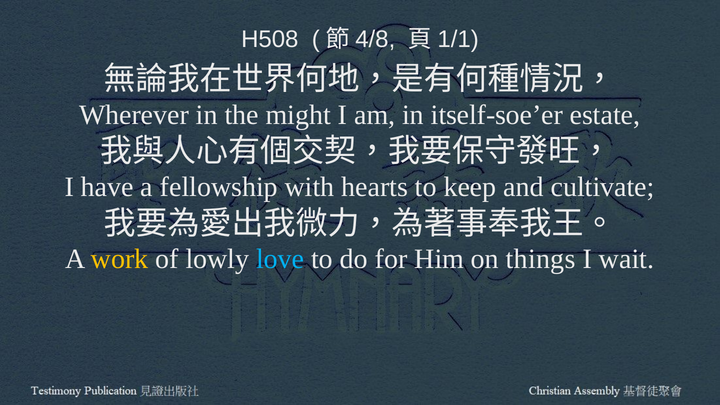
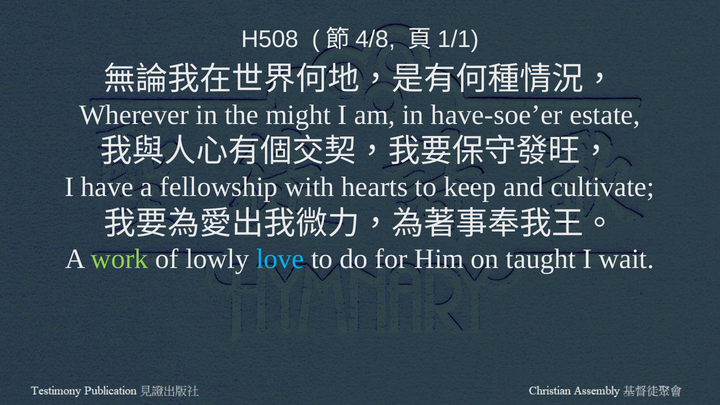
itself-soe’er: itself-soe’er -> have-soe’er
work colour: yellow -> light green
things: things -> taught
